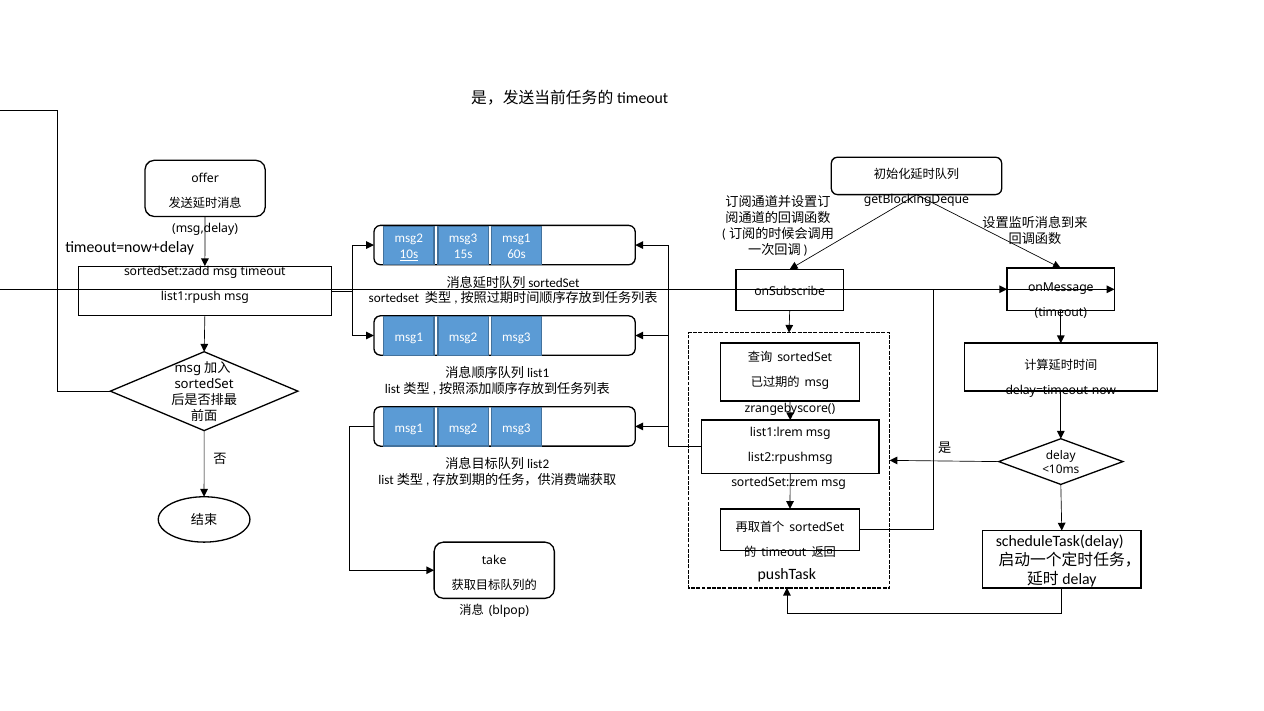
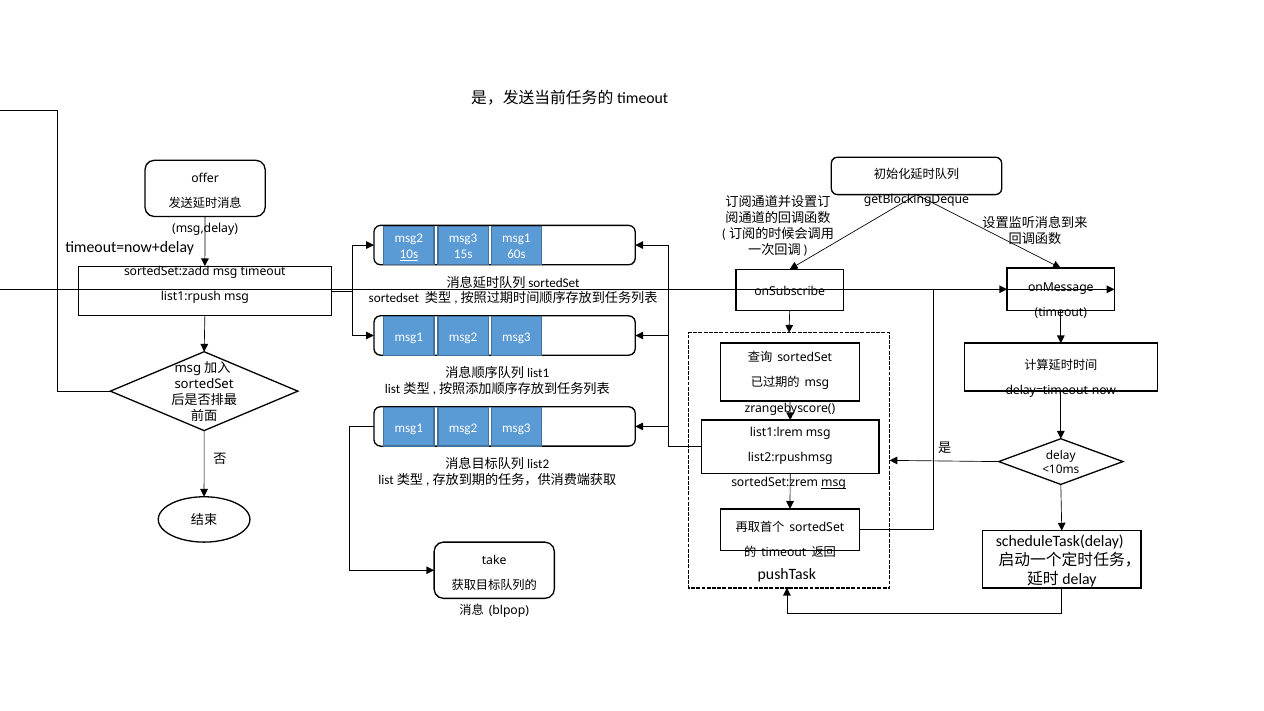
msg at (834, 483) underline: none -> present
